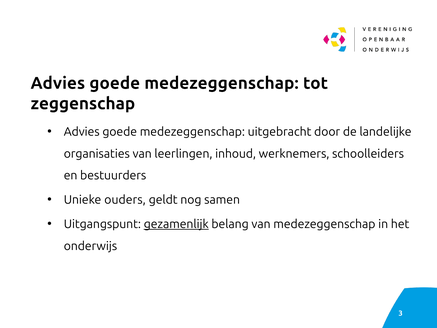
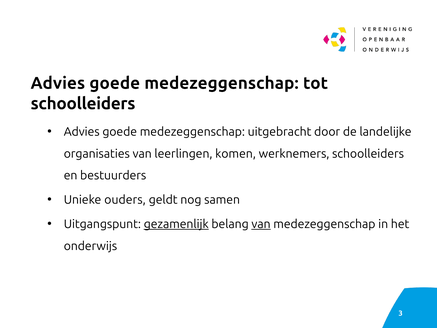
zeggenschap at (83, 103): zeggenschap -> schoolleiders
inhoud: inhoud -> komen
van at (261, 224) underline: none -> present
